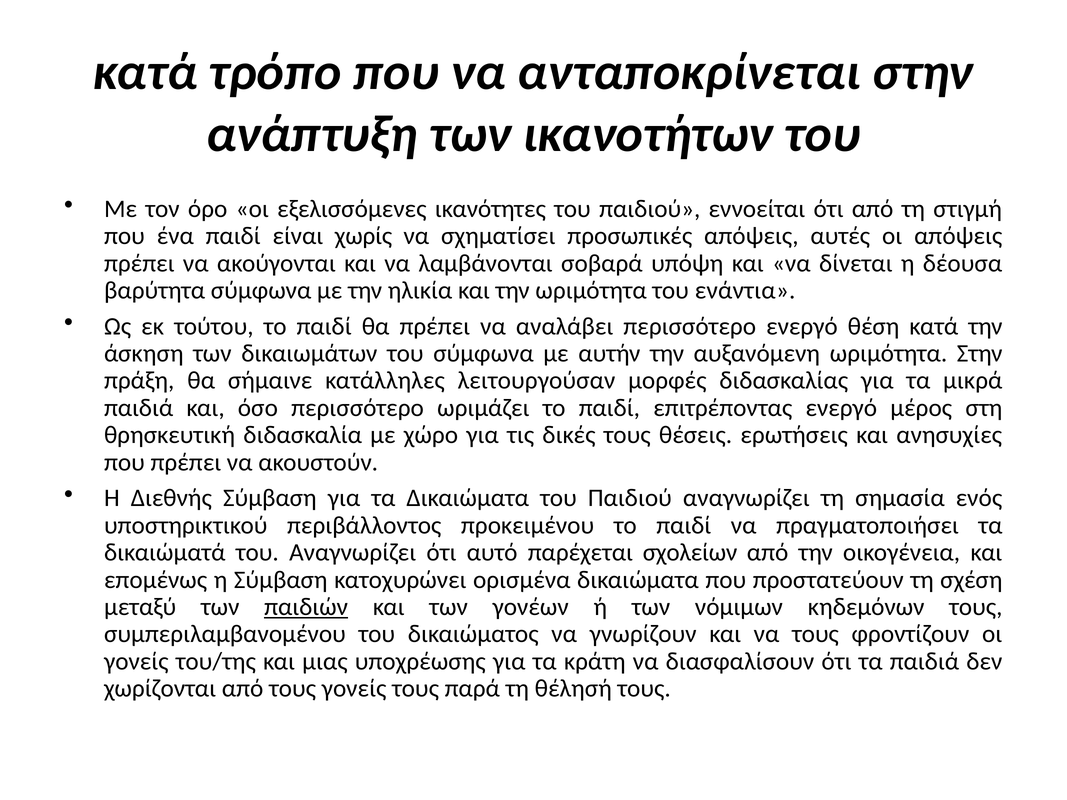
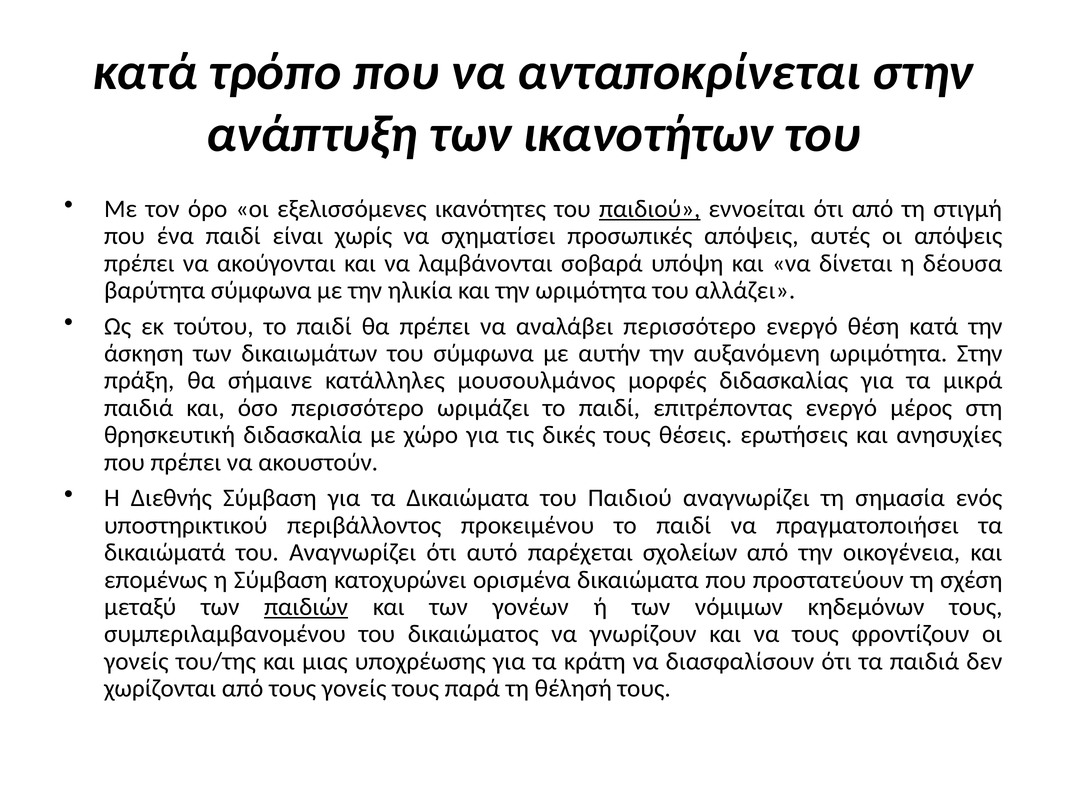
παιδιού at (650, 209) underline: none -> present
ενάντια: ενάντια -> αλλάζει
λειτουργούσαν: λειτουργούσαν -> μουσουλμάνος
